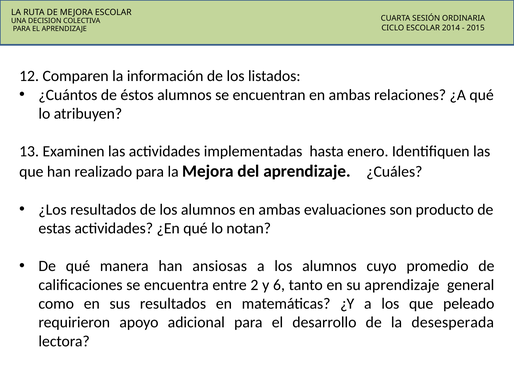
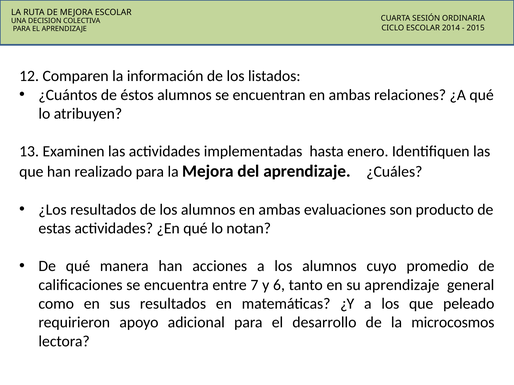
ansiosas: ansiosas -> acciones
2: 2 -> 7
desesperada: desesperada -> microcosmos
